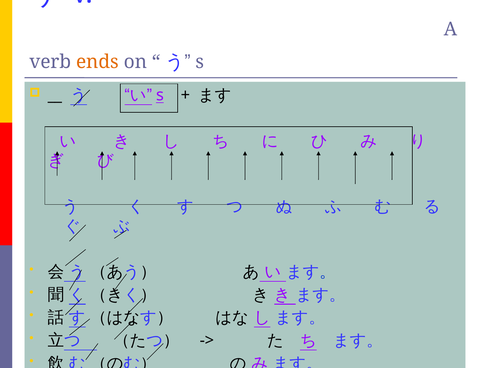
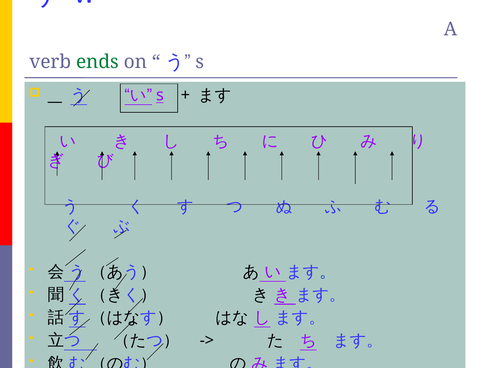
ends colour: orange -> green
